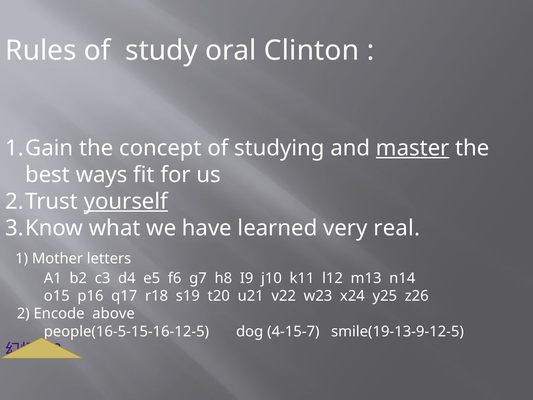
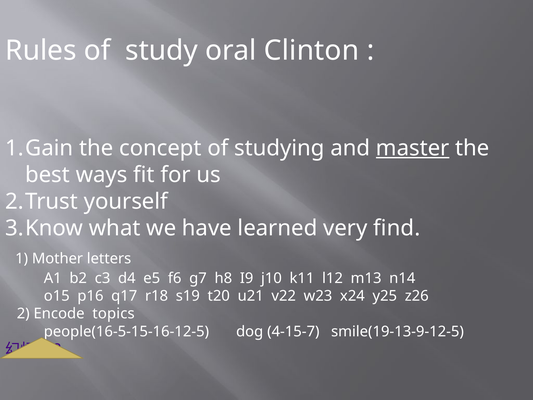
yourself underline: present -> none
real: real -> find
above: above -> topics
